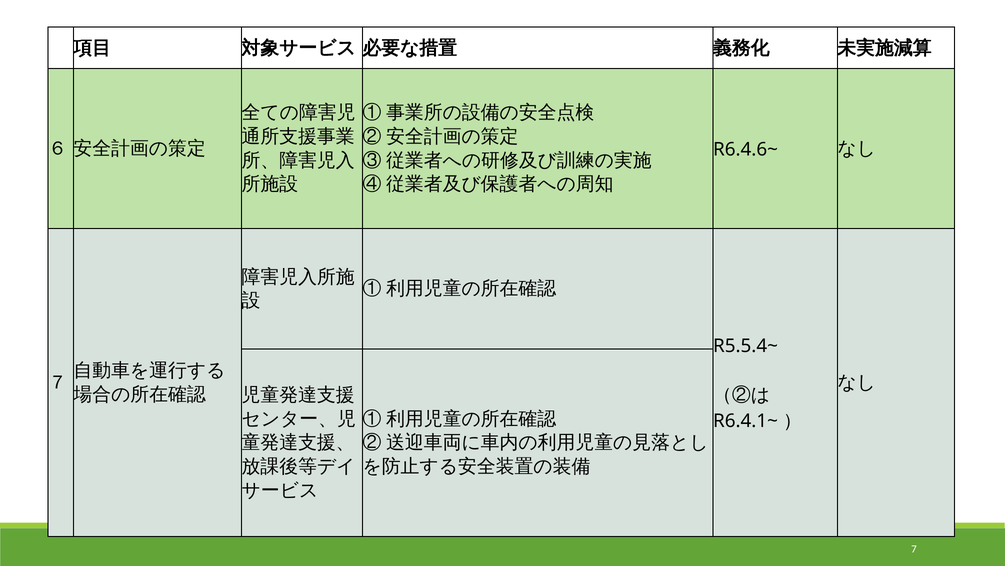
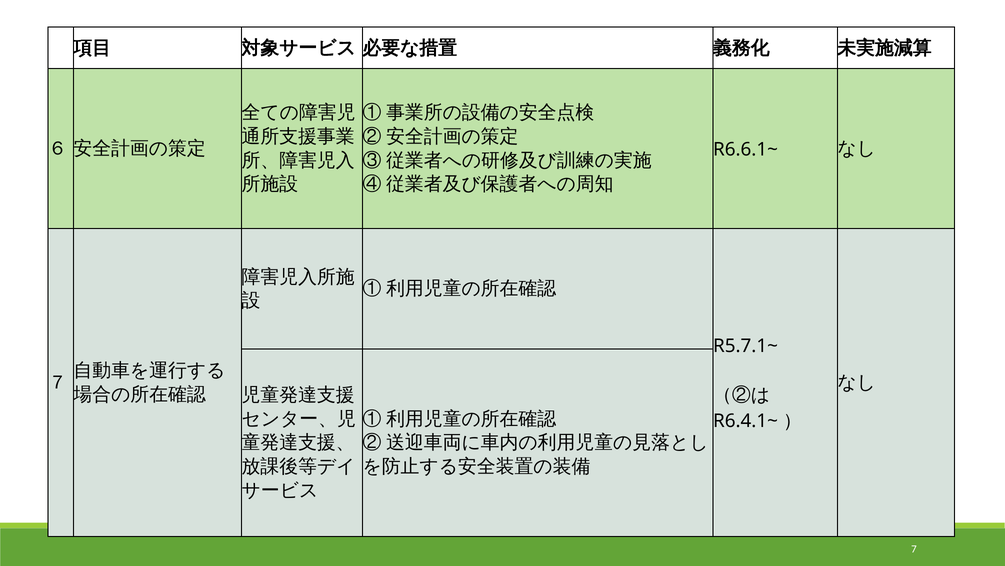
R6.4.6~: R6.4.6~ -> R6.6.1~
R5.5.4~: R5.5.4~ -> R5.7.1~
